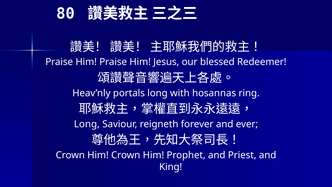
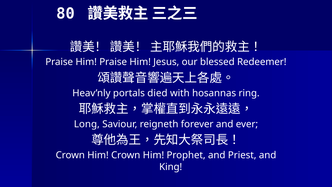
portals long: long -> died
